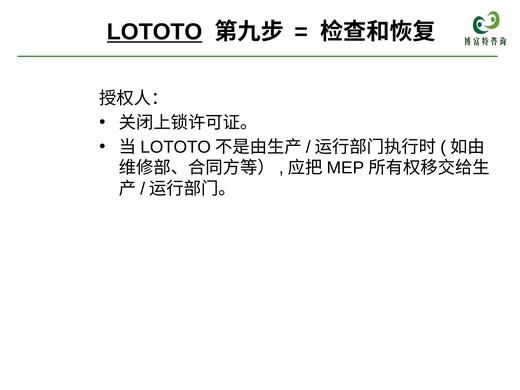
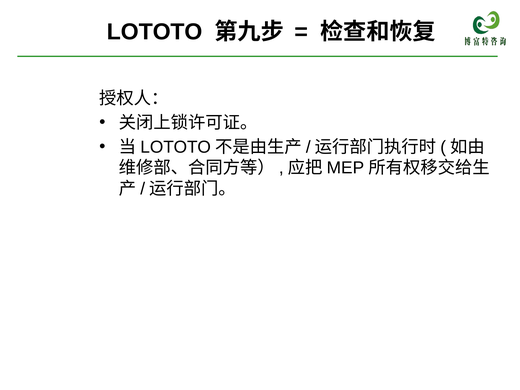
LOTOTO underline: present -> none
